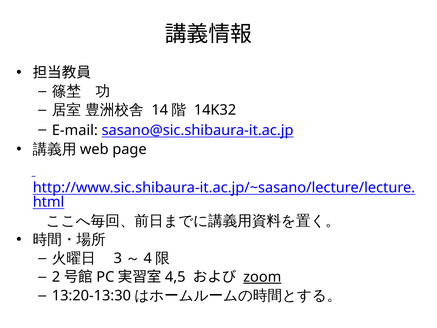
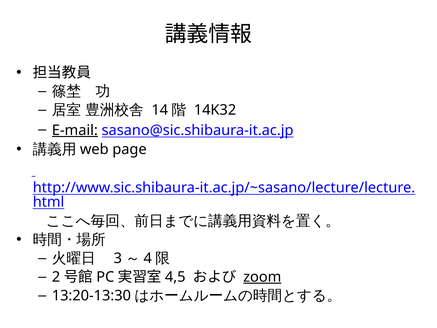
E-mail underline: none -> present
